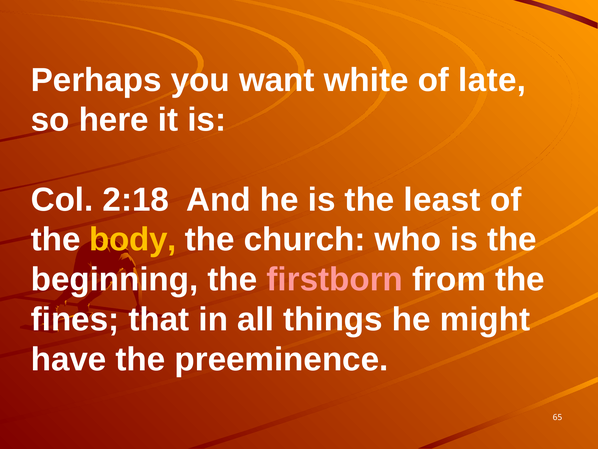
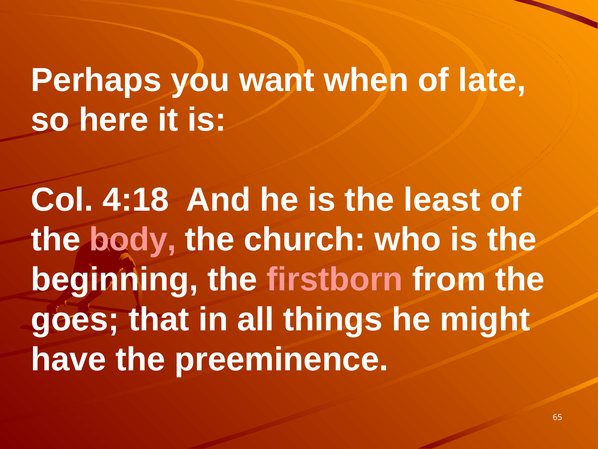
white: white -> when
2:18: 2:18 -> 4:18
body colour: yellow -> pink
fines: fines -> goes
